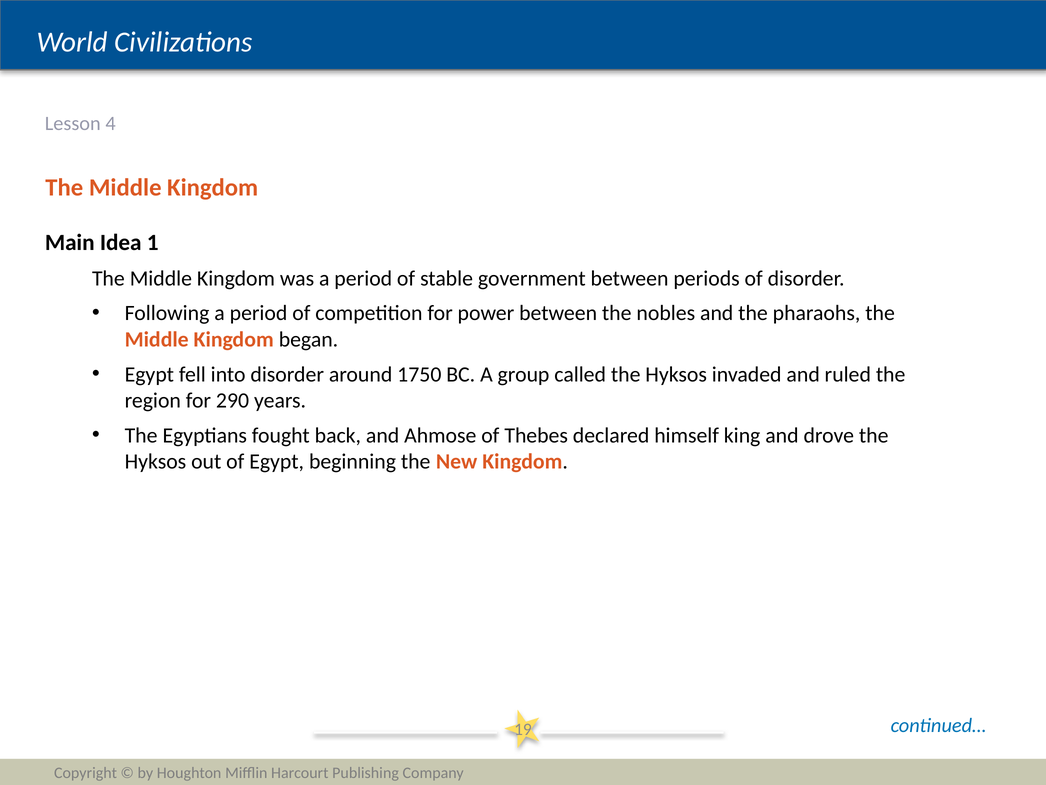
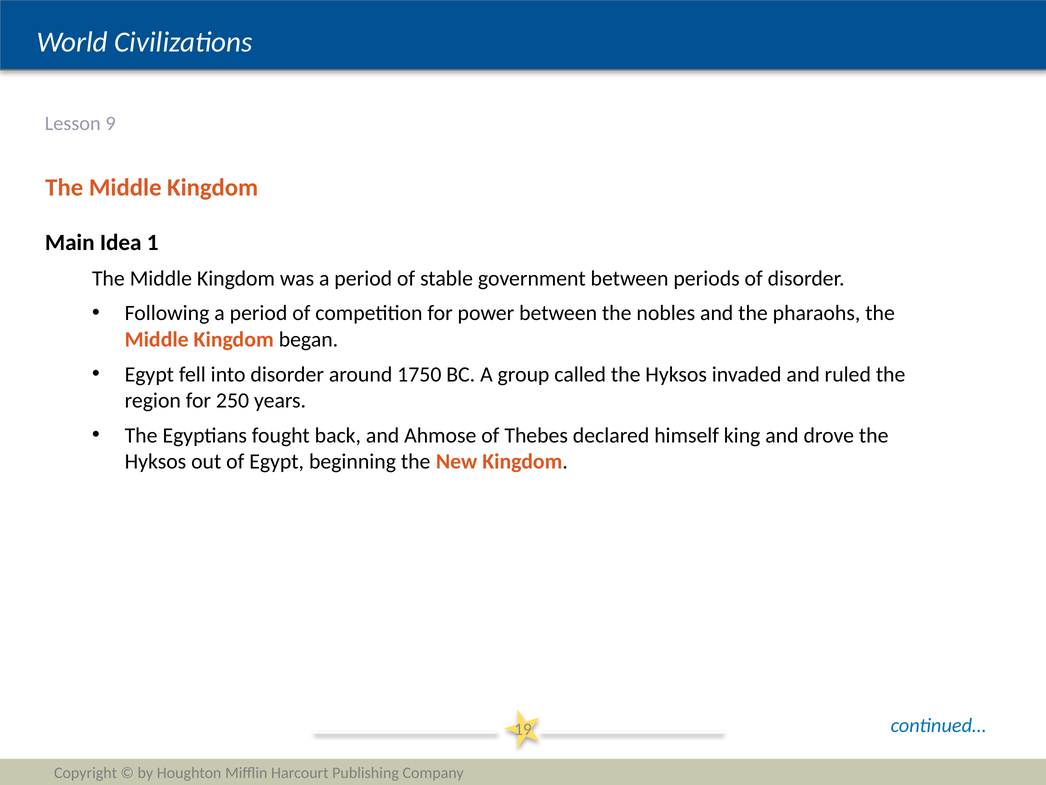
4: 4 -> 9
290: 290 -> 250
